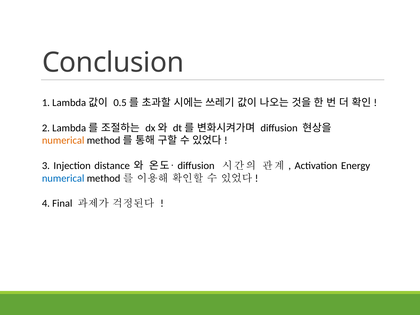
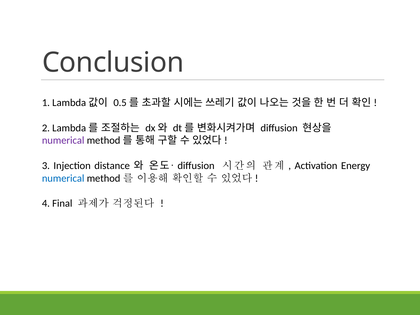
numerical at (63, 141) colour: orange -> purple
